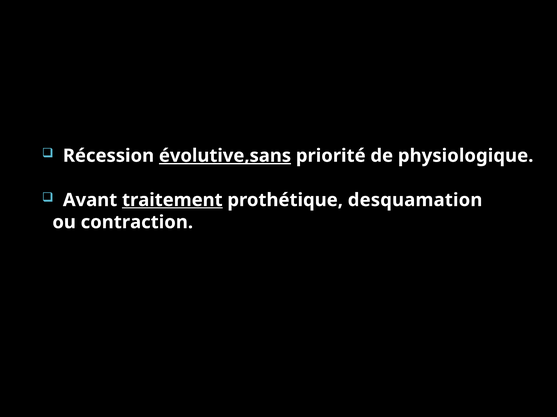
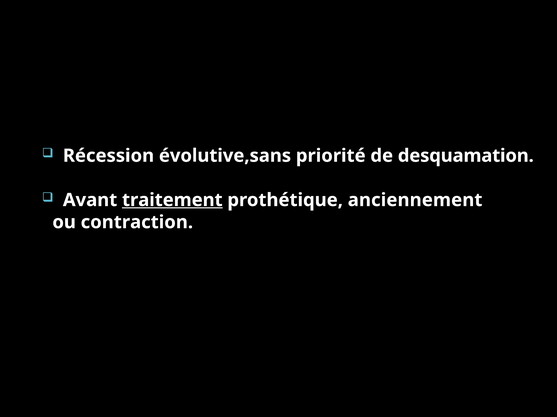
évolutive,sans underline: present -> none
physiologique: physiologique -> desquamation
desquamation: desquamation -> anciennement
